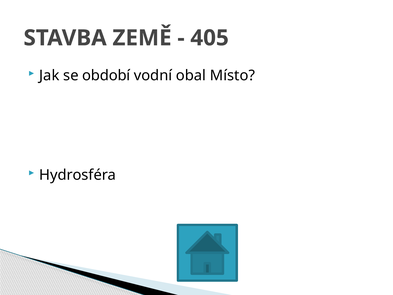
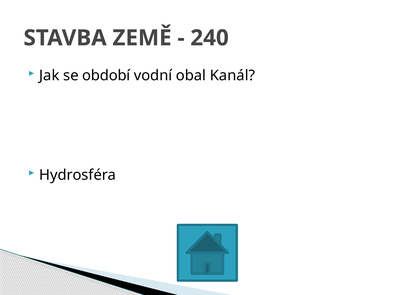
405: 405 -> 240
Místo: Místo -> Kanál
